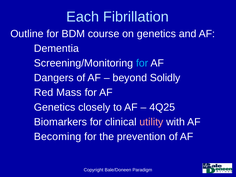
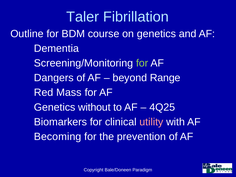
Each: Each -> Taler
for at (142, 63) colour: light blue -> light green
Solidly: Solidly -> Range
closely: closely -> without
